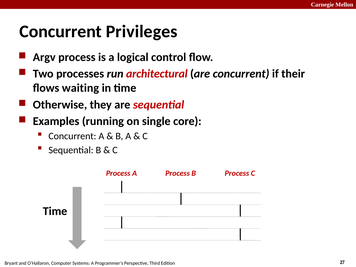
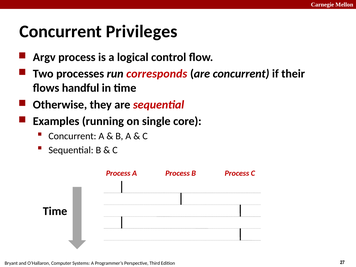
architectural: architectural -> corresponds
waiting: waiting -> handful
